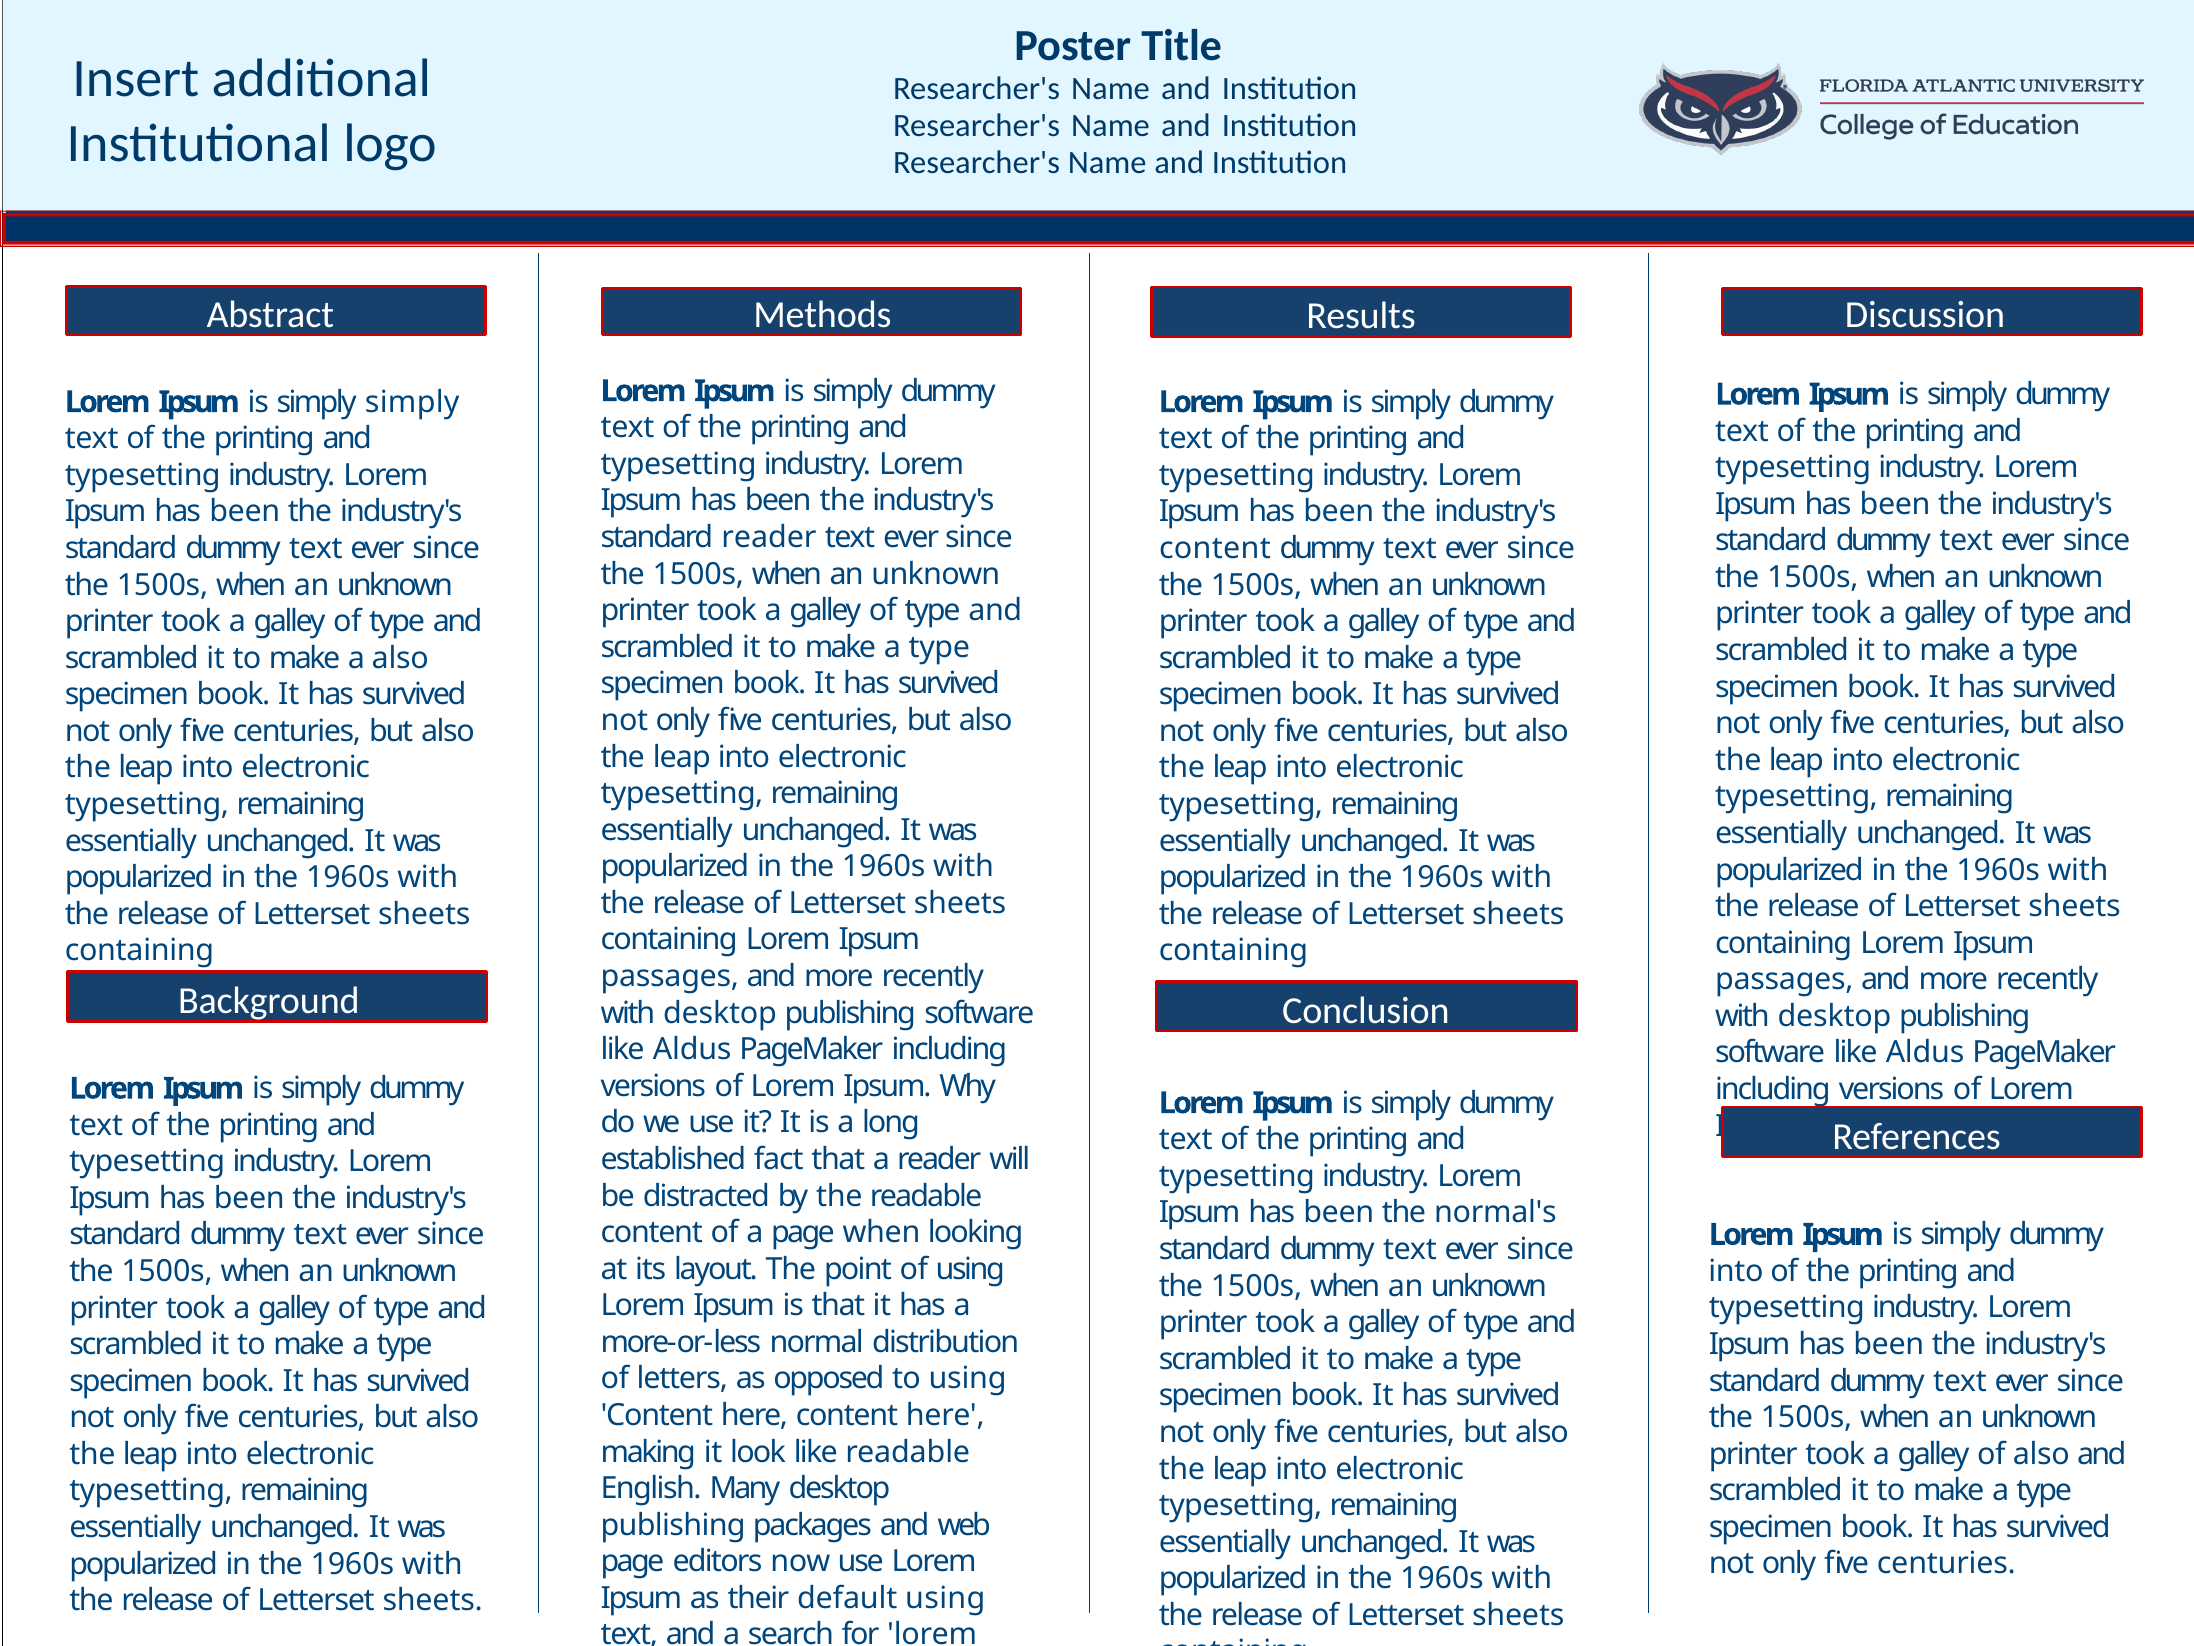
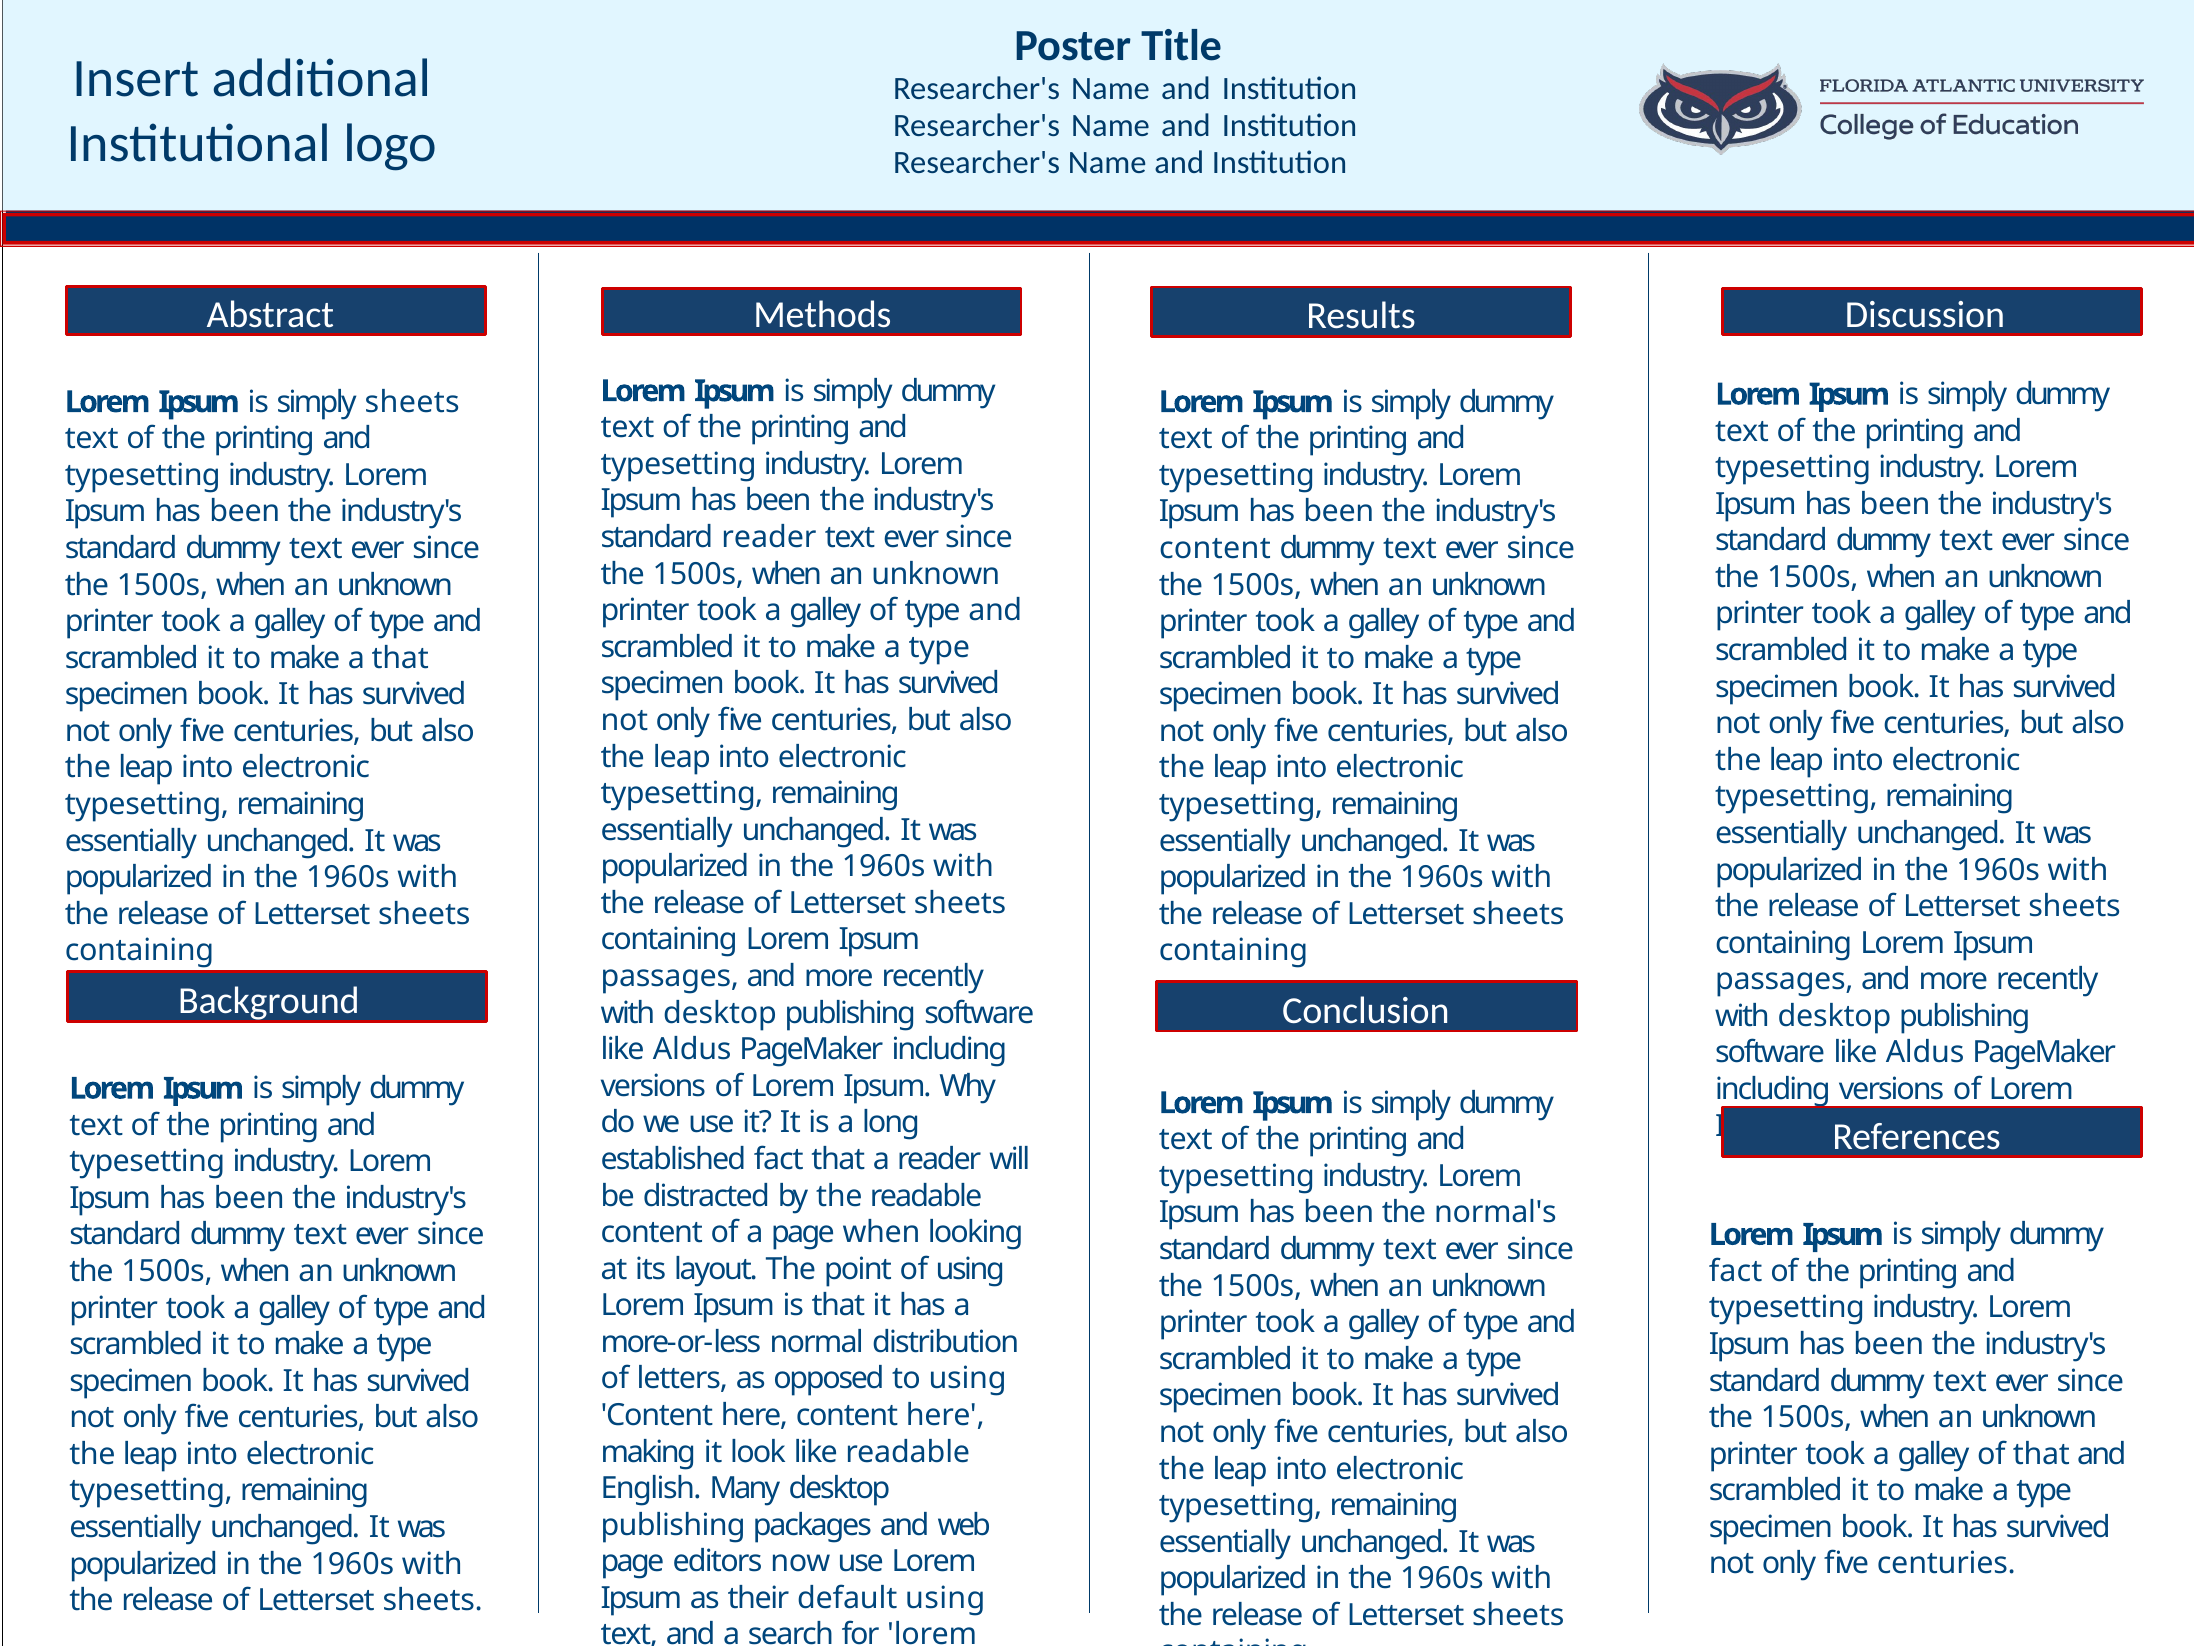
simply simply: simply -> sheets
a also: also -> that
into at (1736, 1271): into -> fact
of also: also -> that
